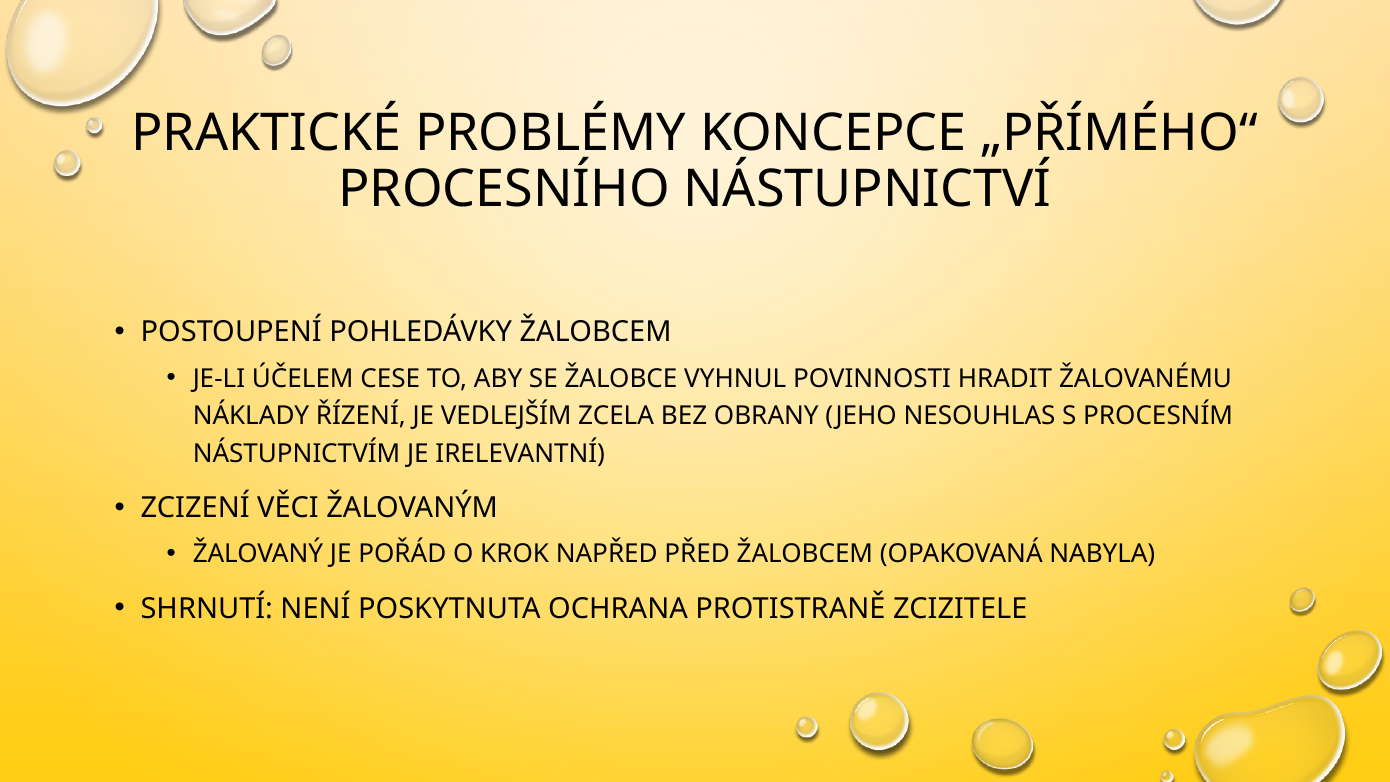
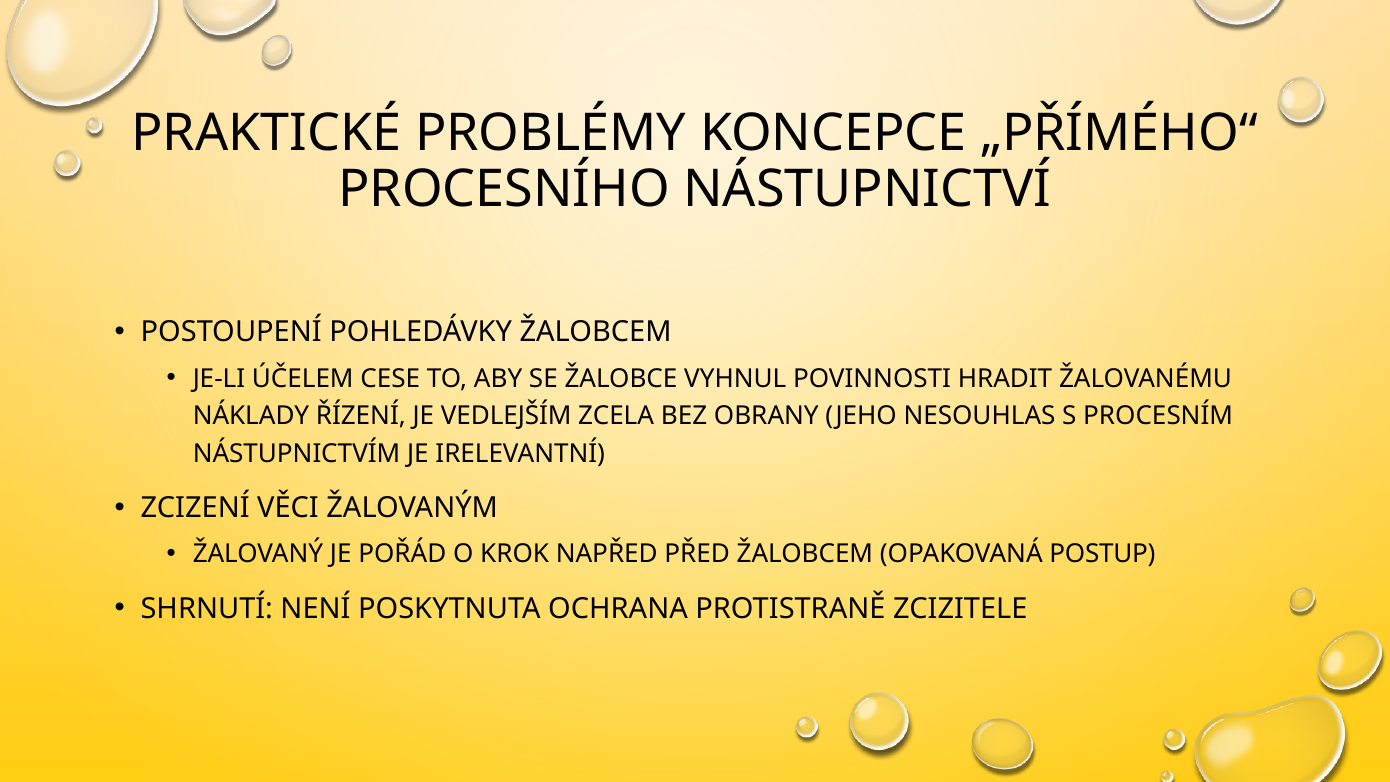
NABYLA: NABYLA -> POSTUP
